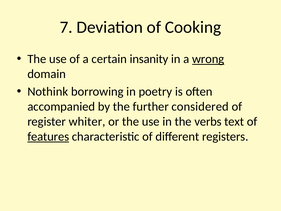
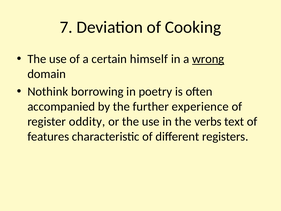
insanity: insanity -> himself
considered: considered -> experience
whiter: whiter -> oddity
features underline: present -> none
